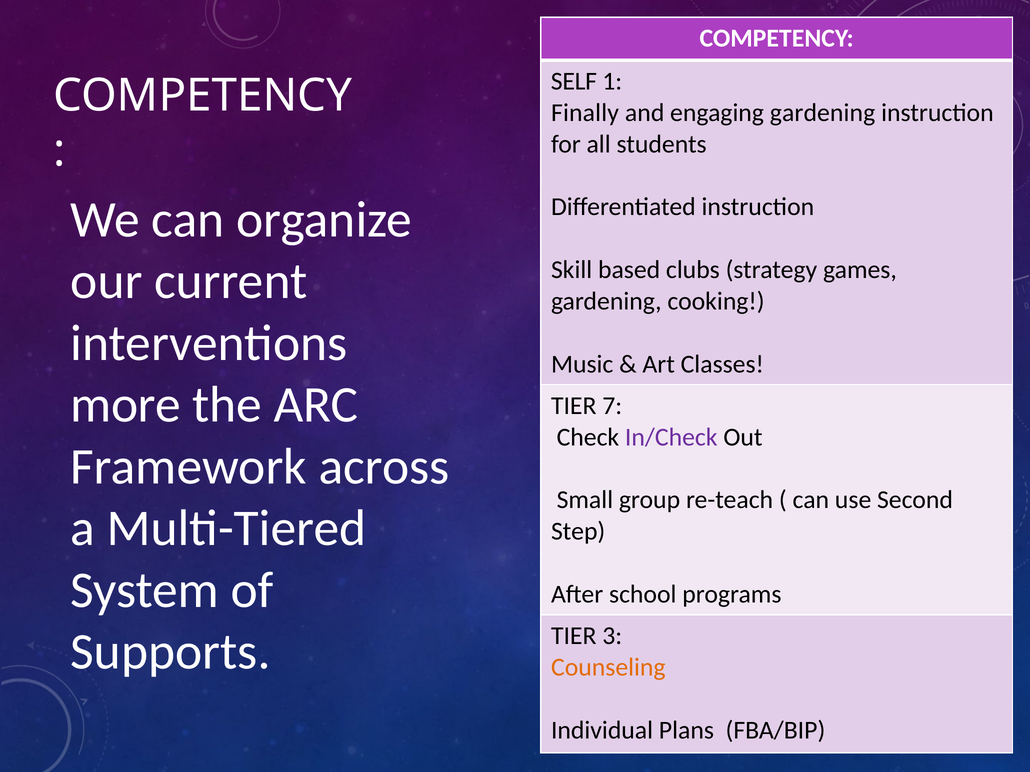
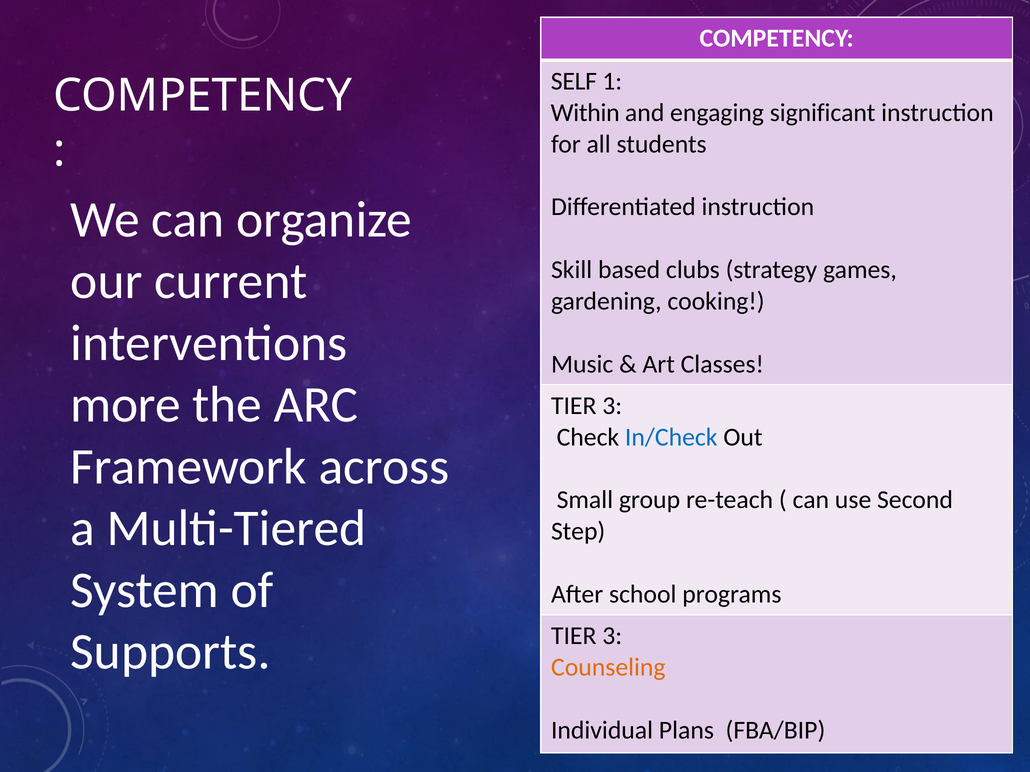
Finally: Finally -> Within
engaging gardening: gardening -> significant
7 at (612, 406): 7 -> 3
In/Check colour: purple -> blue
